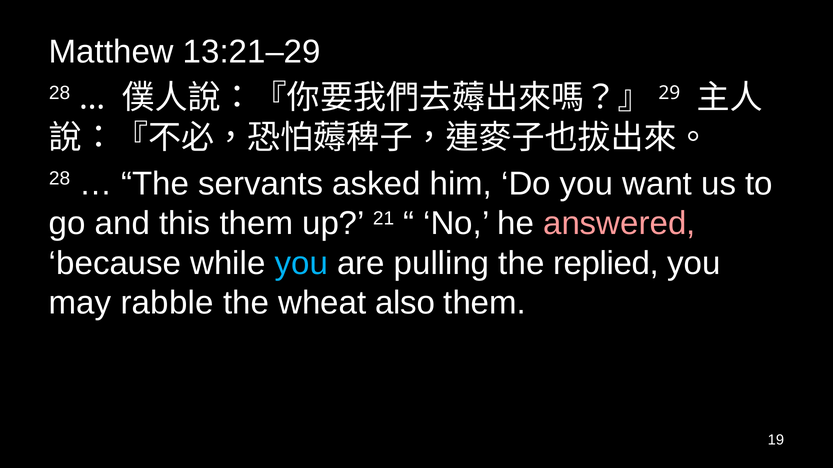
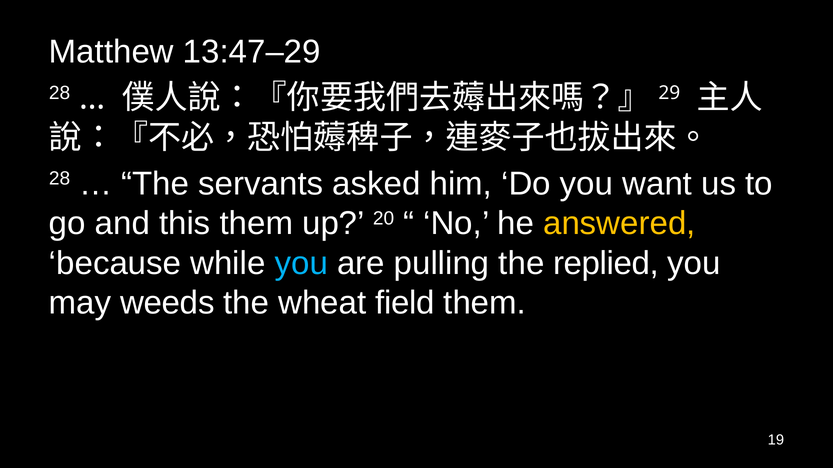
13:21–29: 13:21–29 -> 13:47–29
21: 21 -> 20
answered colour: pink -> yellow
rabble: rabble -> weeds
also: also -> field
